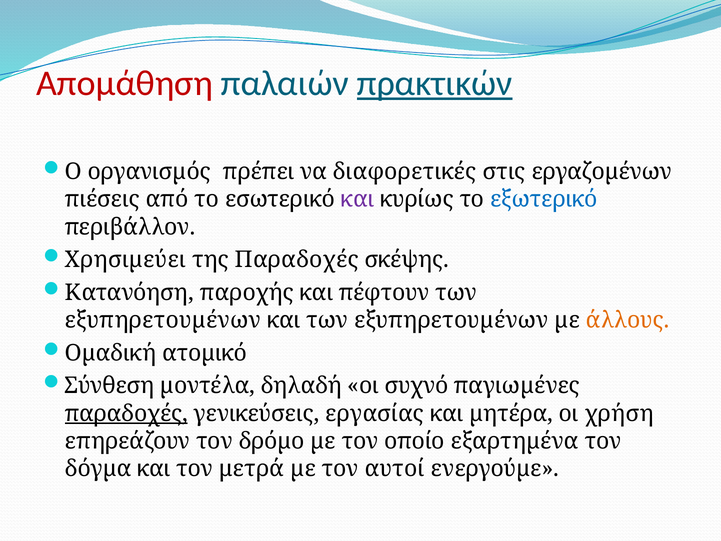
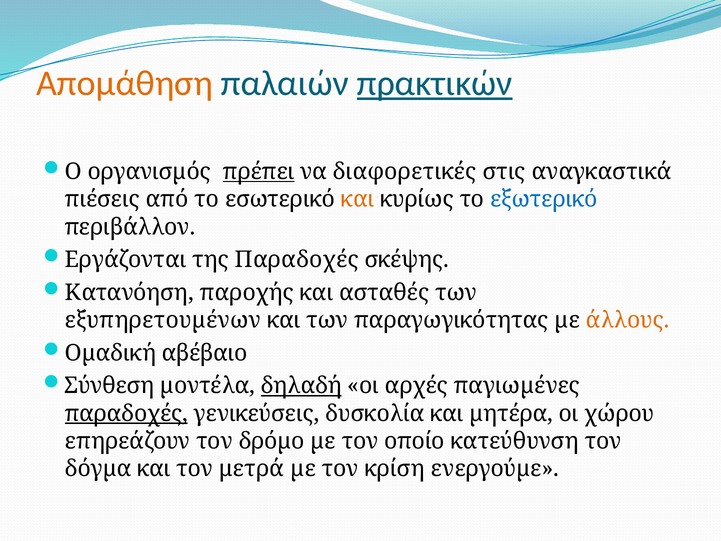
Απομάθηση colour: red -> orange
πρέπει underline: none -> present
εργαζοµένων: εργαζοµένων -> αναγκαστικά
και at (358, 199) colour: purple -> orange
Χρησιµεύει: Χρησιµεύει -> Εργάζονται
πέφτουν: πέφτουν -> ασταθές
και των εξυπηρετουµένων: εξυπηρετουµένων -> παραγωγικότητας
ατοµικό: ατοµικό -> αβέβαιο
δηλαδή underline: none -> present
συχνό: συχνό -> αρχές
εργασίας: εργασίας -> δυσκολία
χρήση: χρήση -> χώρου
εξαρτηµένα: εξαρτηµένα -> κατεύθυνση
αυτοί: αυτοί -> κρίση
